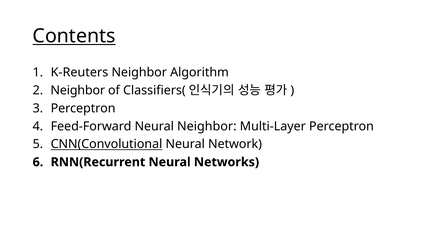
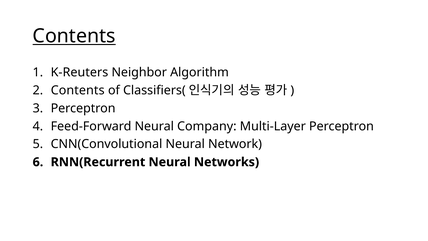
Neighbor at (78, 90): Neighbor -> Contents
Neural Neighbor: Neighbor -> Company
CNN(Convolutional underline: present -> none
